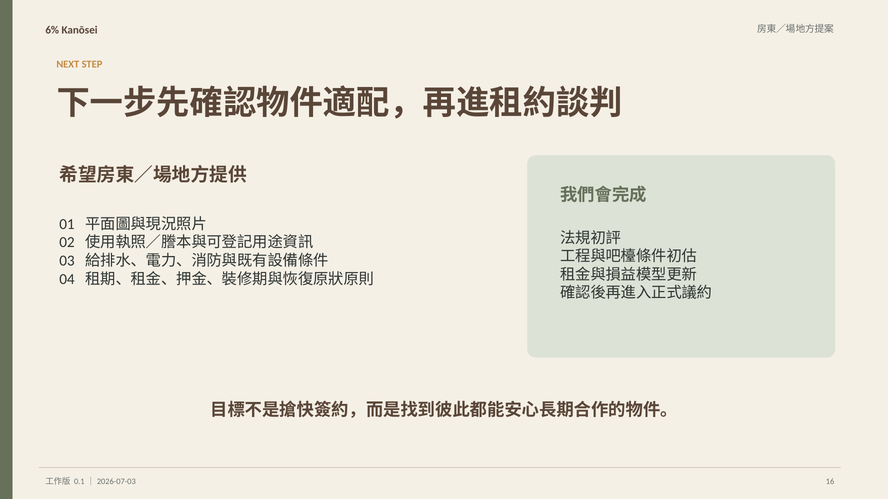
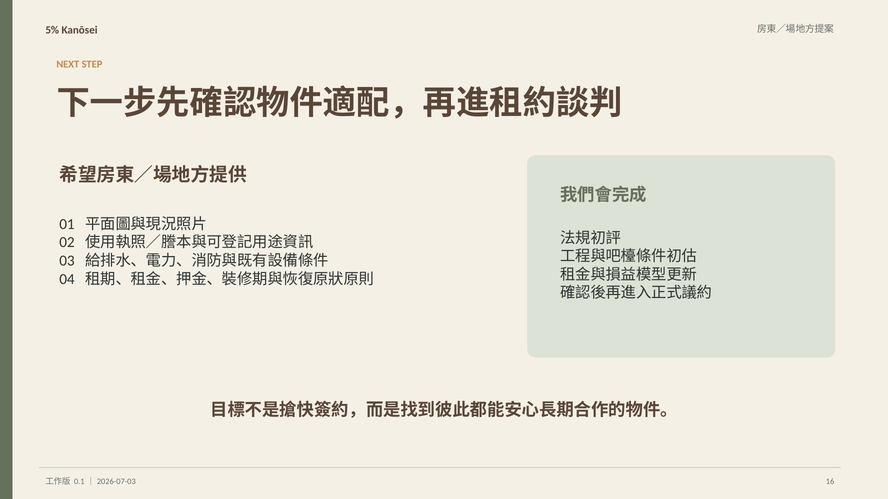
6%: 6% -> 5%
